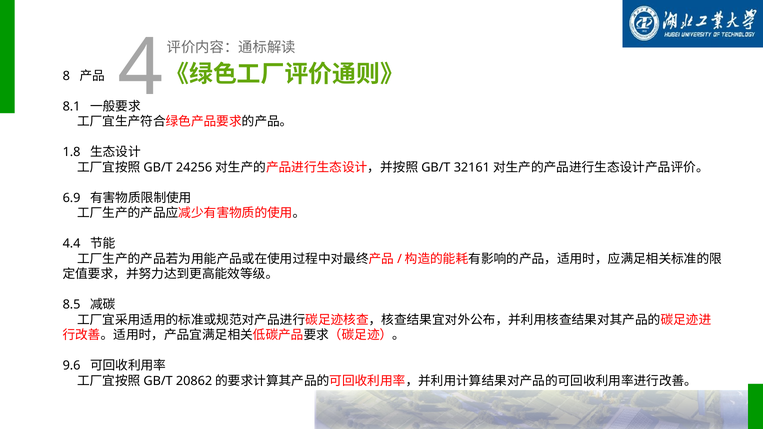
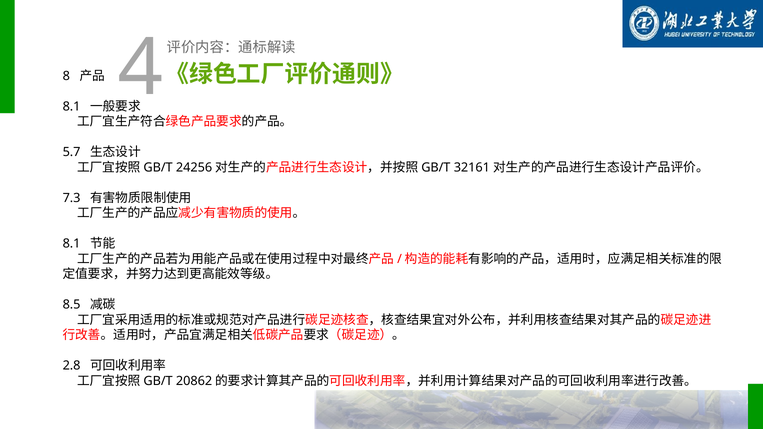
1.8: 1.8 -> 5.7
6.9: 6.9 -> 7.3
4.4 at (72, 244): 4.4 -> 8.1
9.6: 9.6 -> 2.8
